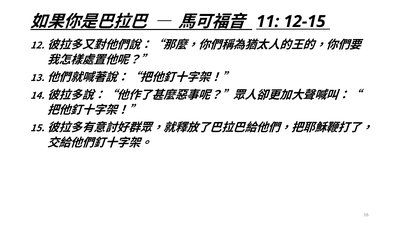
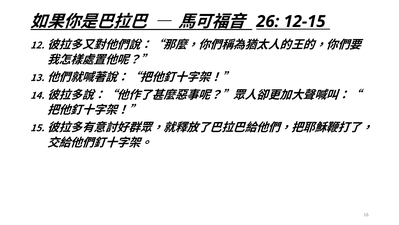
11: 11 -> 26
